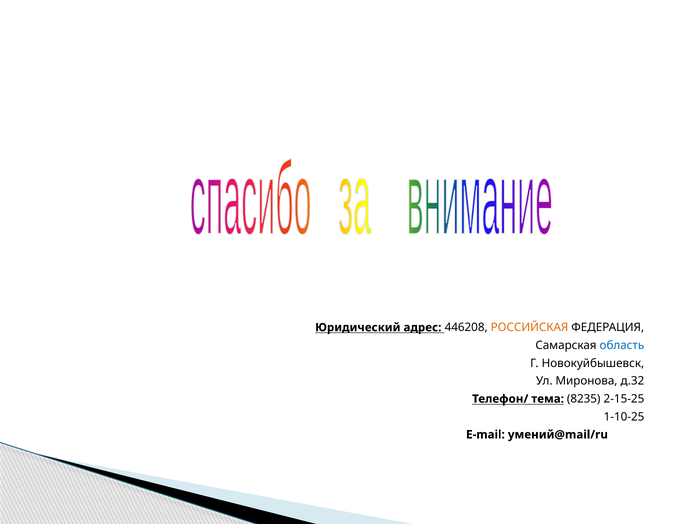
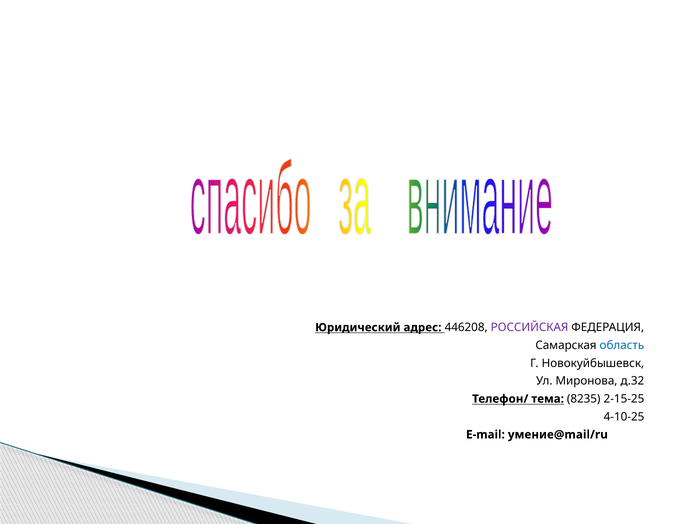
РОССИЙСКАЯ colour: orange -> purple
1-10-25: 1-10-25 -> 4-10-25
умений@mail/ru: умений@mail/ru -> умение@mail/ru
